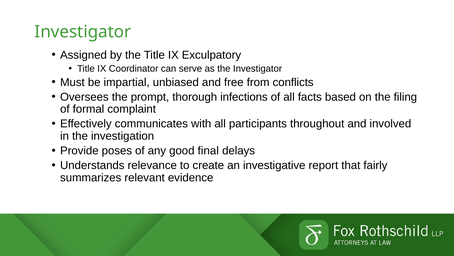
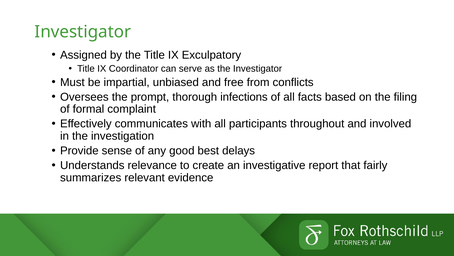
poses: poses -> sense
final: final -> best
